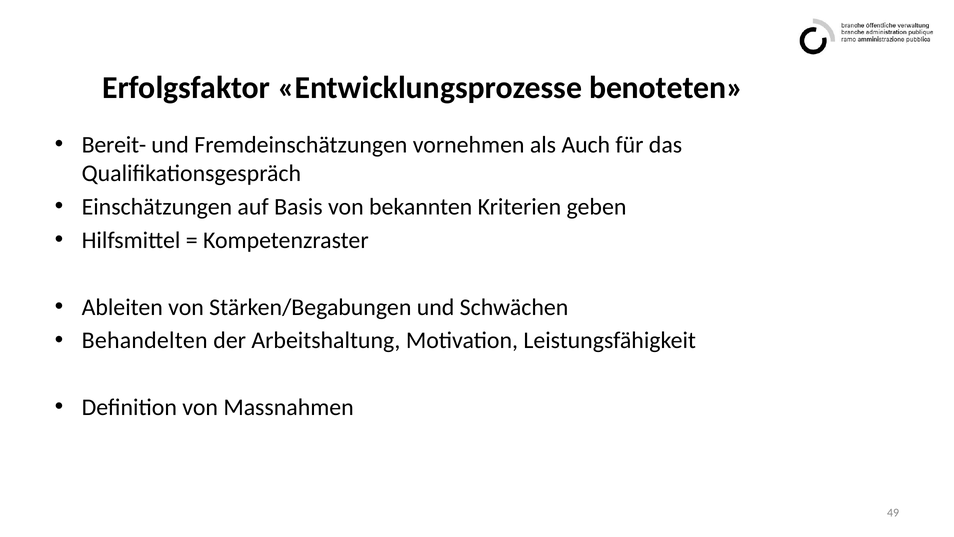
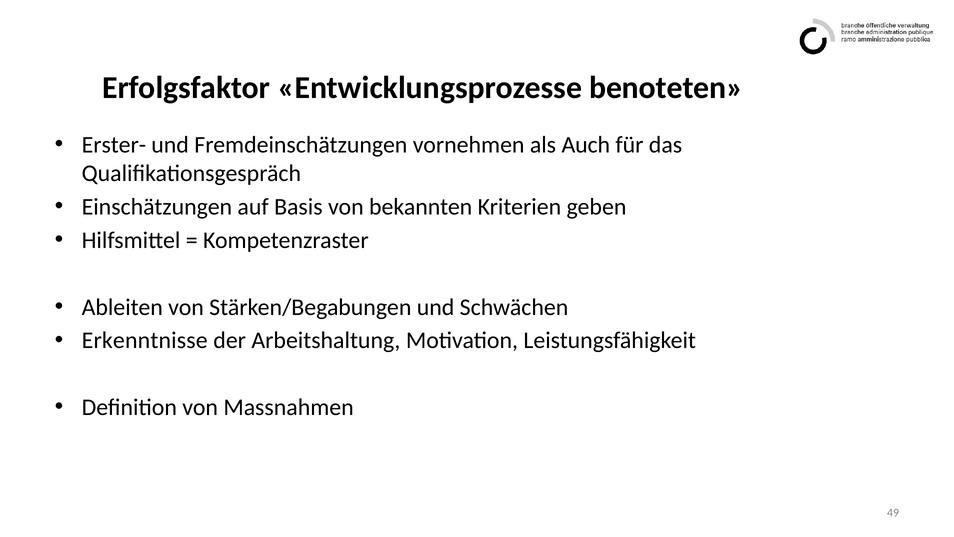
Bereit-: Bereit- -> Erster-
Behandelten: Behandelten -> Erkenntnisse
